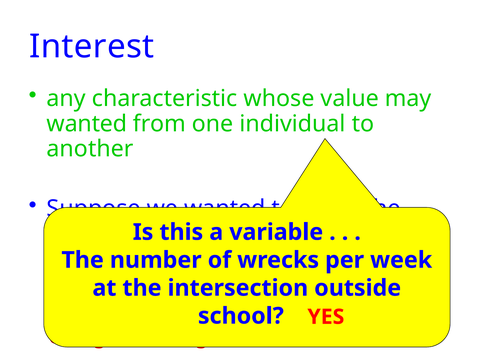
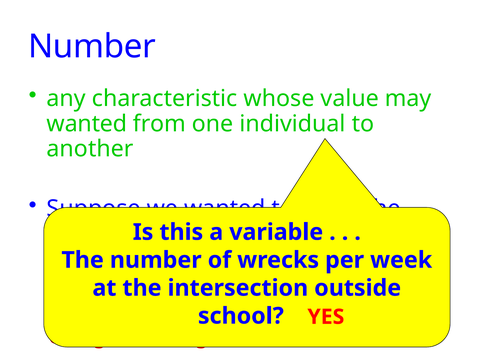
Interest at (92, 47): Interest -> Number
